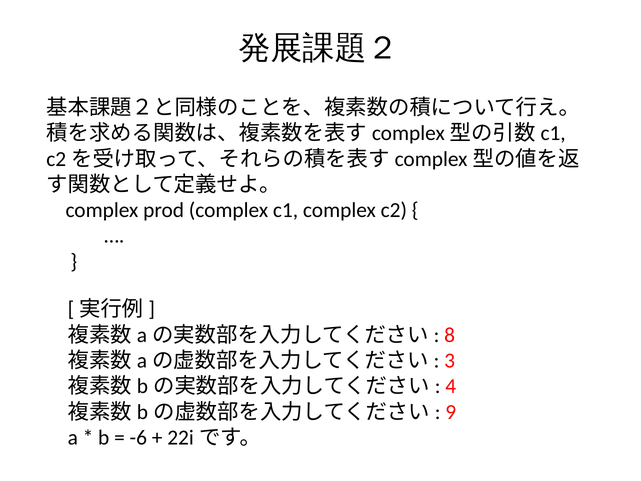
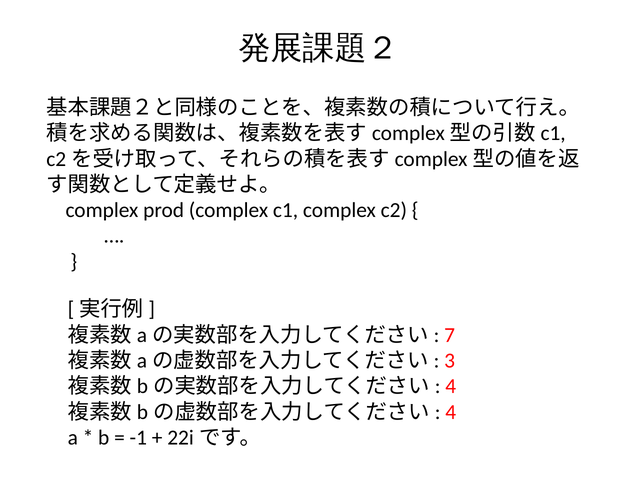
8: 8 -> 7
9 at (451, 412): 9 -> 4
-6: -6 -> -1
